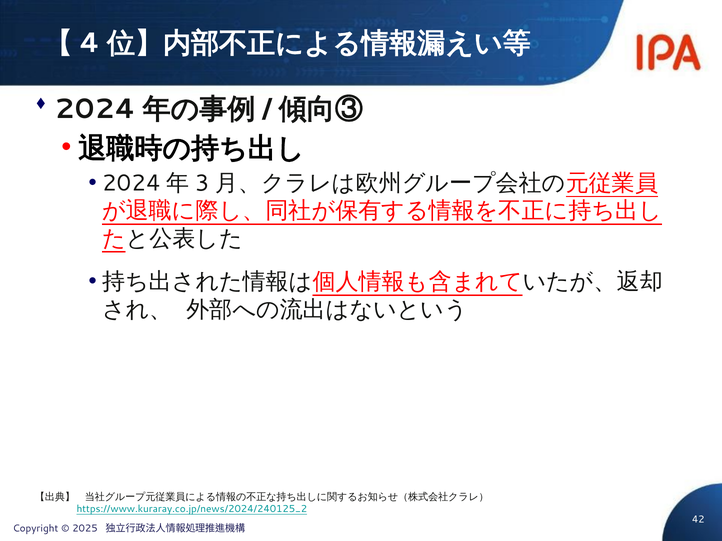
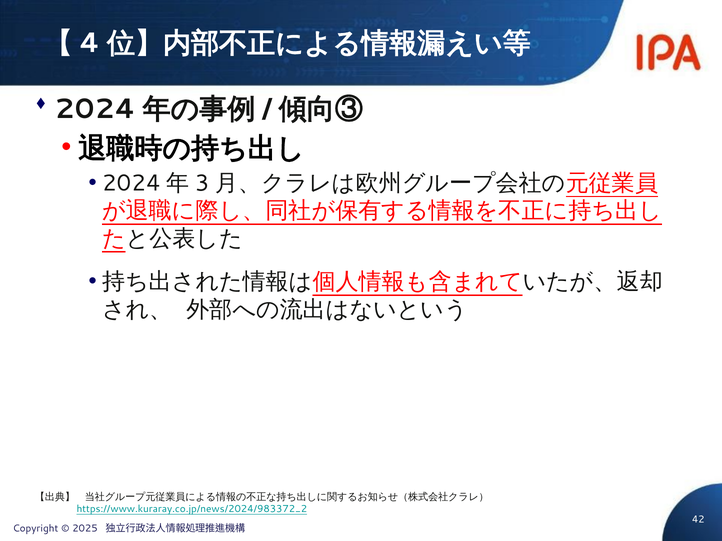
https://www.kuraray.co.jp/news/2024/240125_2: https://www.kuraray.co.jp/news/2024/240125_2 -> https://www.kuraray.co.jp/news/2024/983372_2
